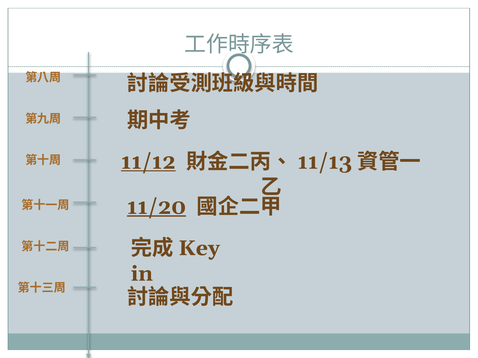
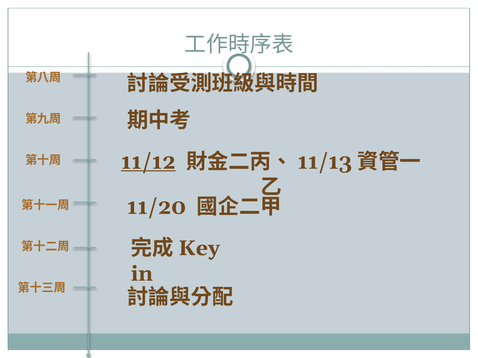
11/20 underline: present -> none
